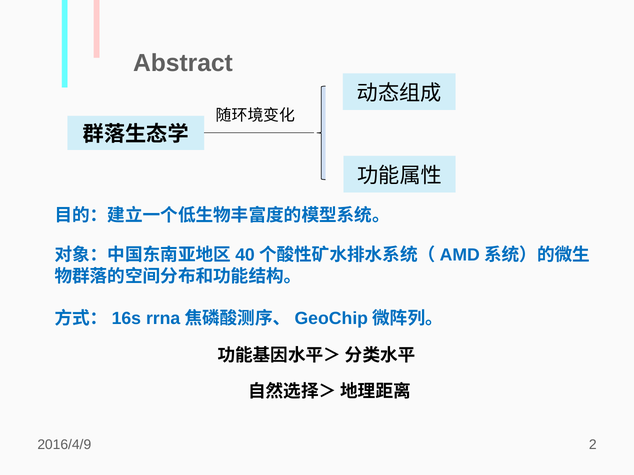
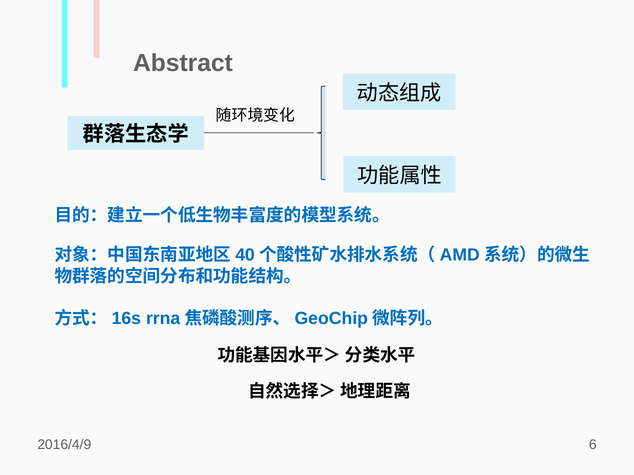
2: 2 -> 6
